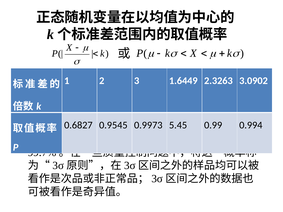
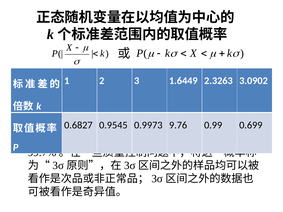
5.45: 5.45 -> 9.76
0.994: 0.994 -> 0.699
